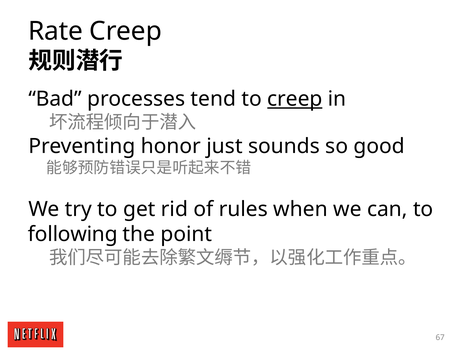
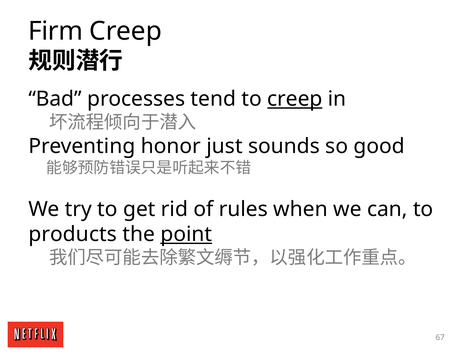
Rate: Rate -> Firm
following: following -> products
point underline: none -> present
